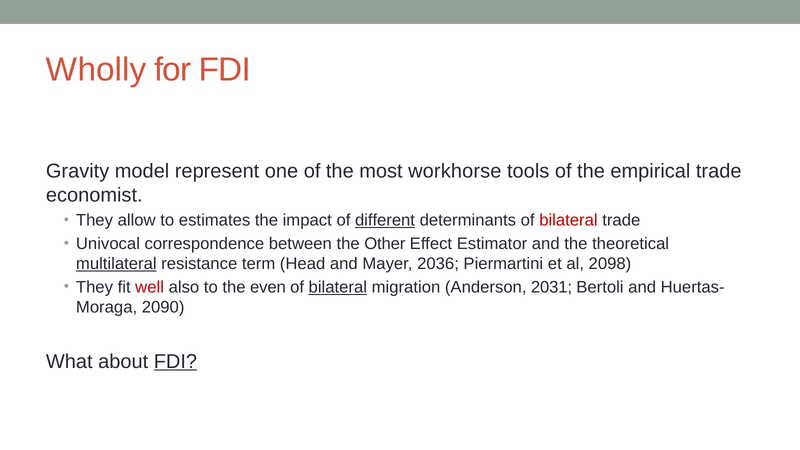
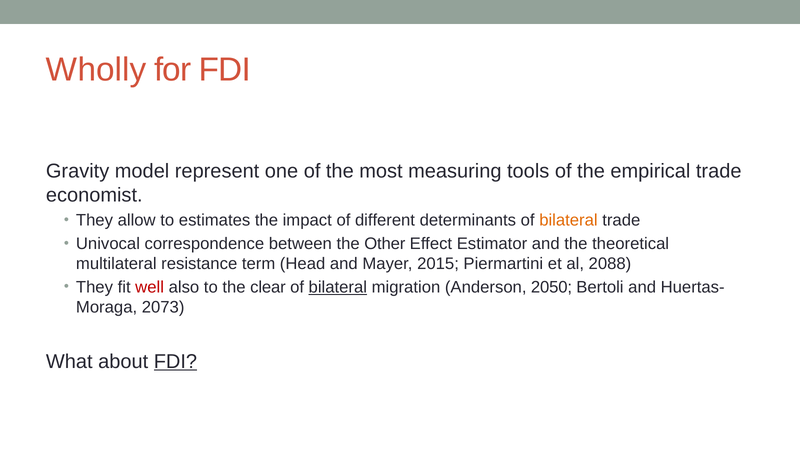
workhorse: workhorse -> measuring
different underline: present -> none
bilateral at (568, 220) colour: red -> orange
multilateral underline: present -> none
2036: 2036 -> 2015
2098: 2098 -> 2088
even: even -> clear
2031: 2031 -> 2050
2090: 2090 -> 2073
